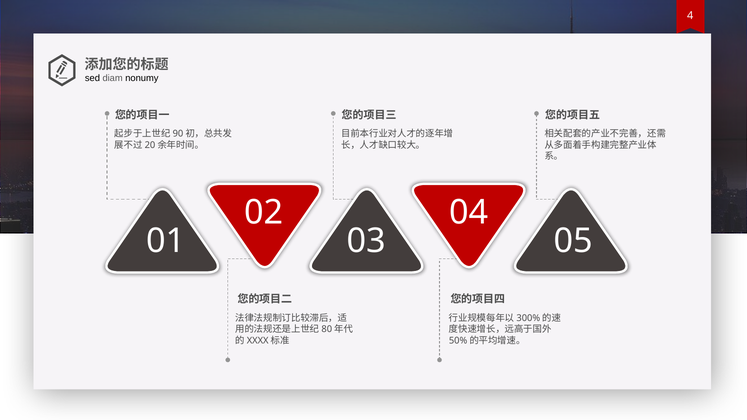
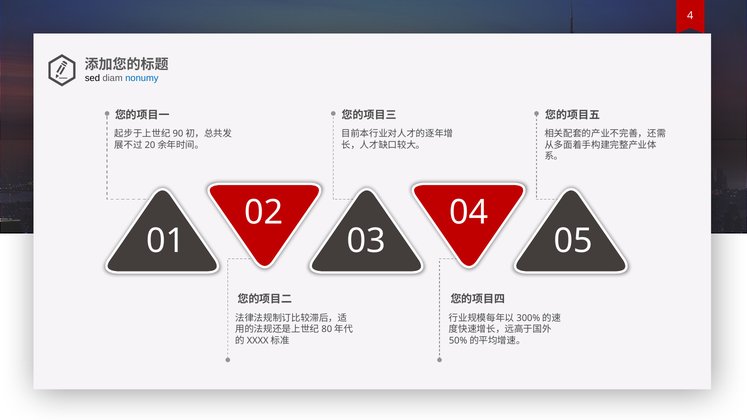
nonumy colour: black -> blue
